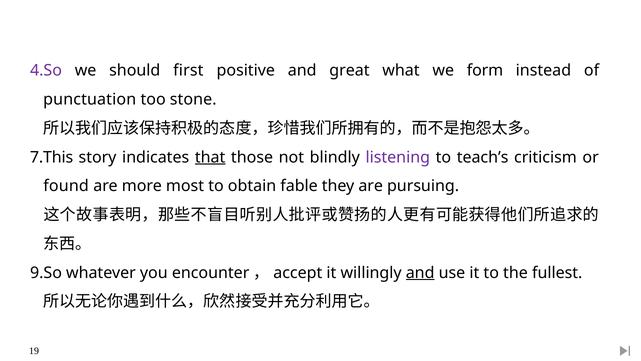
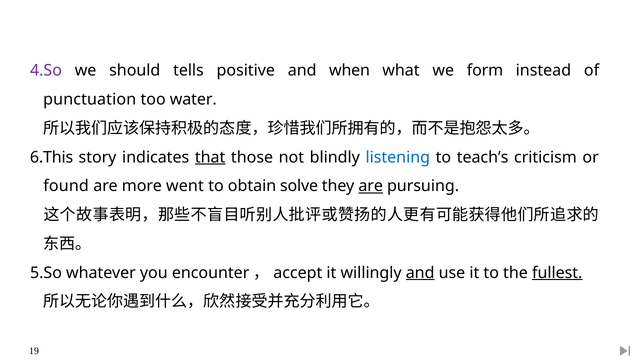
first: first -> tells
great: great -> when
stone: stone -> water
7.This: 7.This -> 6.This
listening colour: purple -> blue
most: most -> went
fable: fable -> solve
are at (371, 186) underline: none -> present
9.So: 9.So -> 5.So
fullest underline: none -> present
